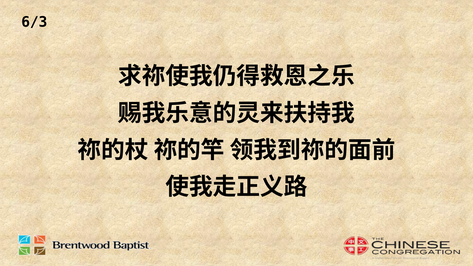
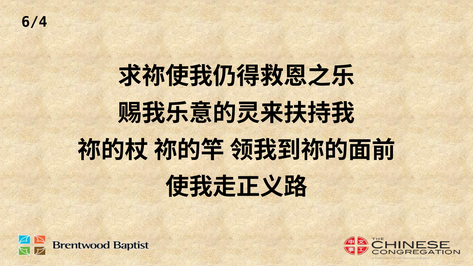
6/3: 6/3 -> 6/4
